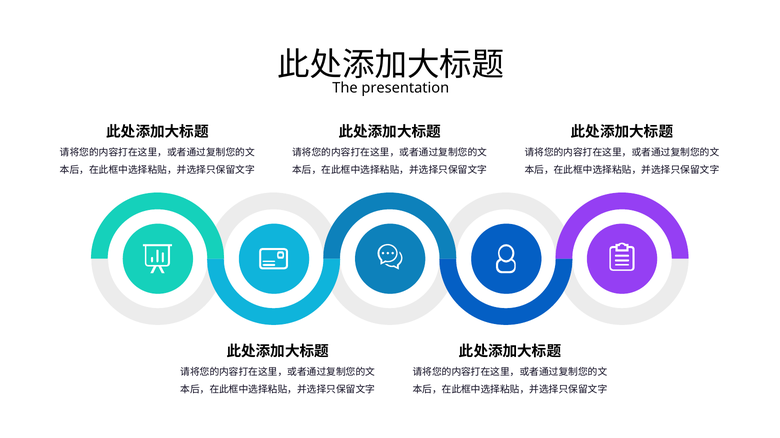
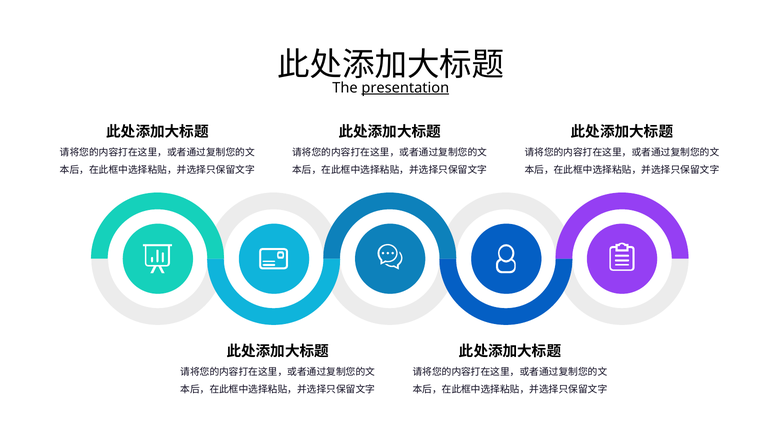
presentation underline: none -> present
